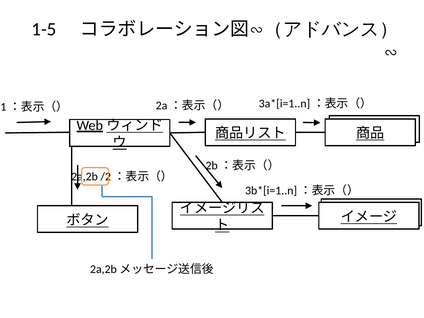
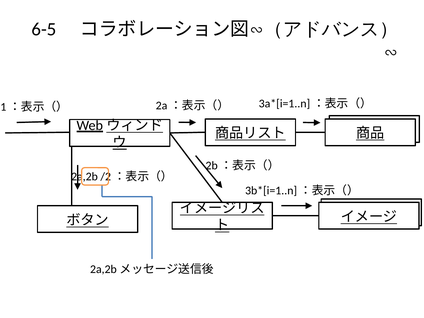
1-5: 1-5 -> 6-5
